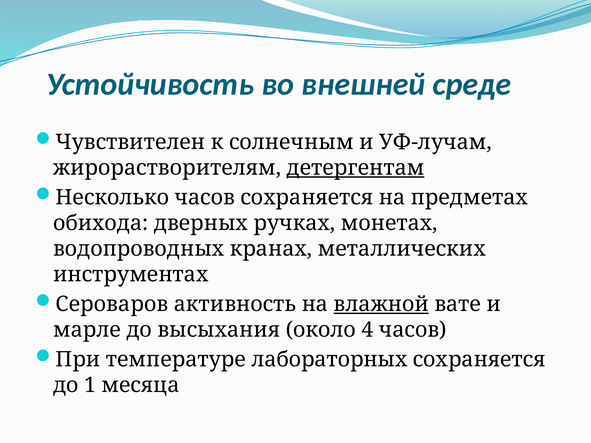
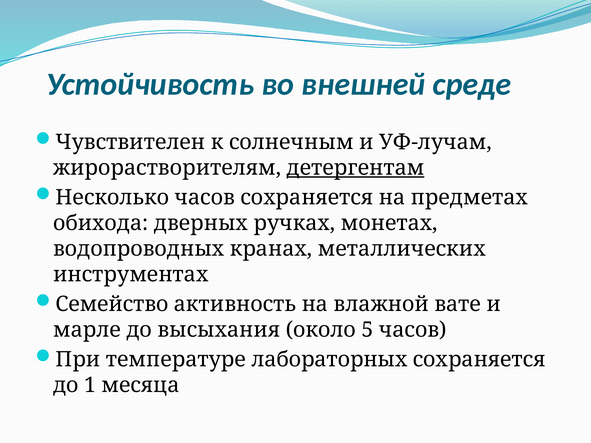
Сероваров: Сероваров -> Семейство
влажной underline: present -> none
4: 4 -> 5
